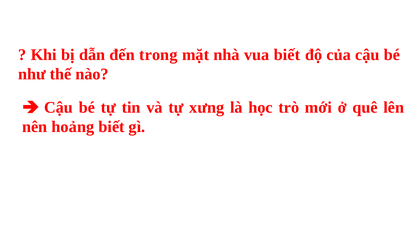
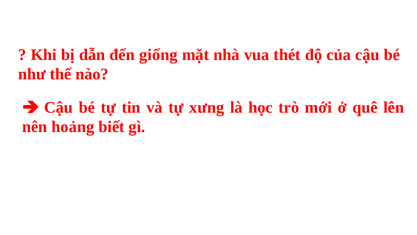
trong: trong -> giống
vua biết: biết -> thét
